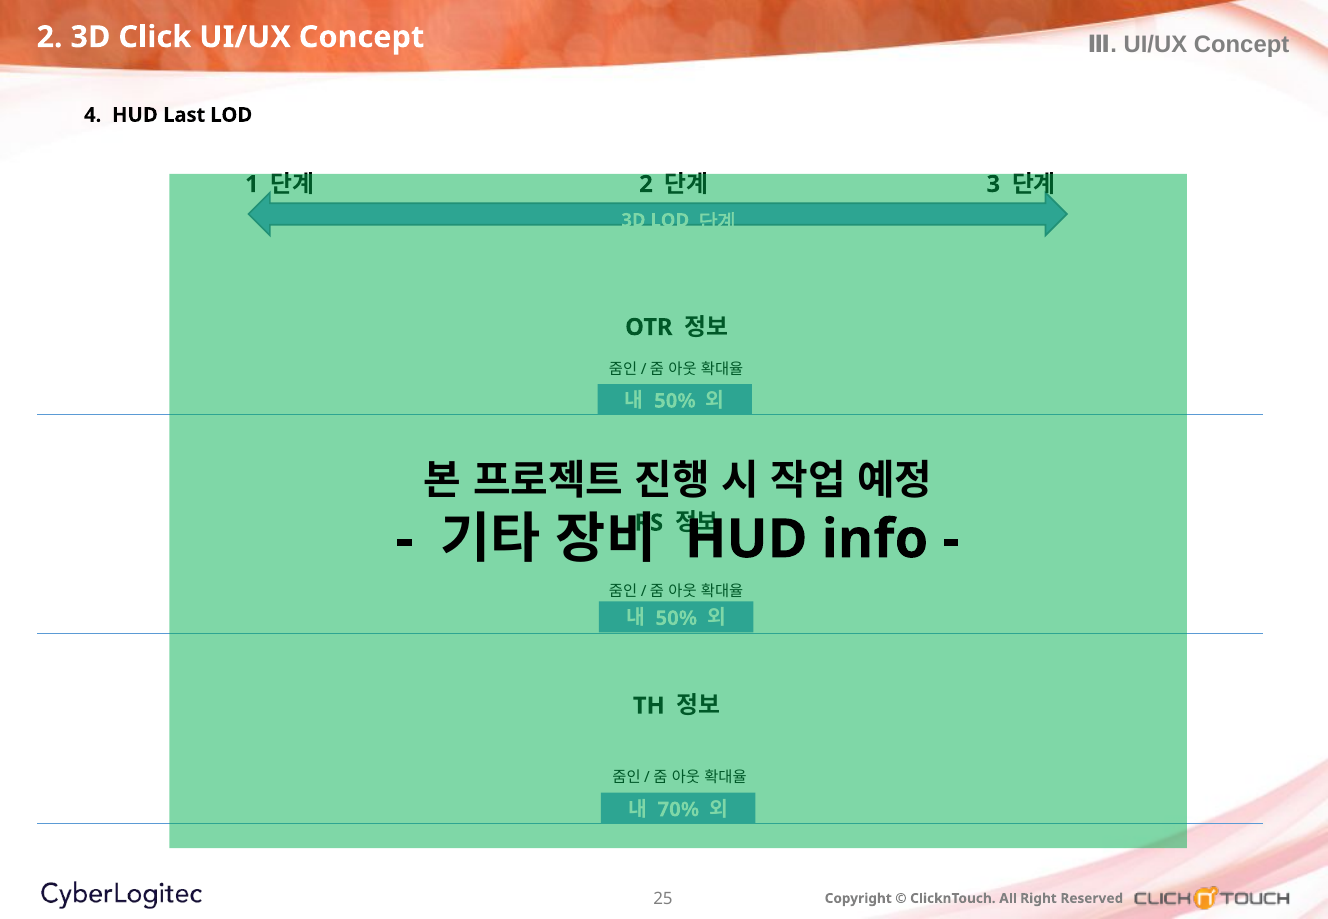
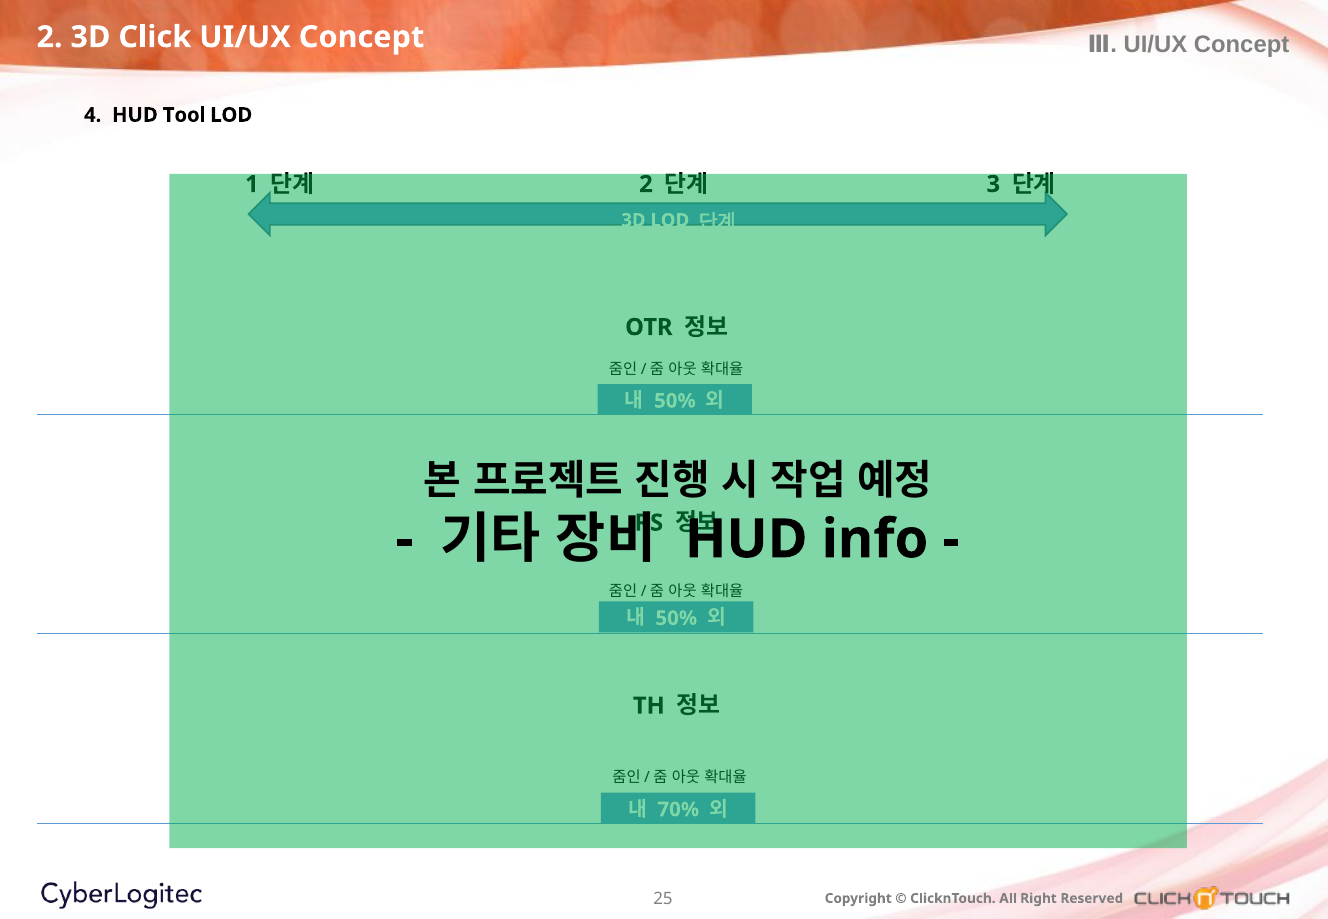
Last: Last -> Tool
